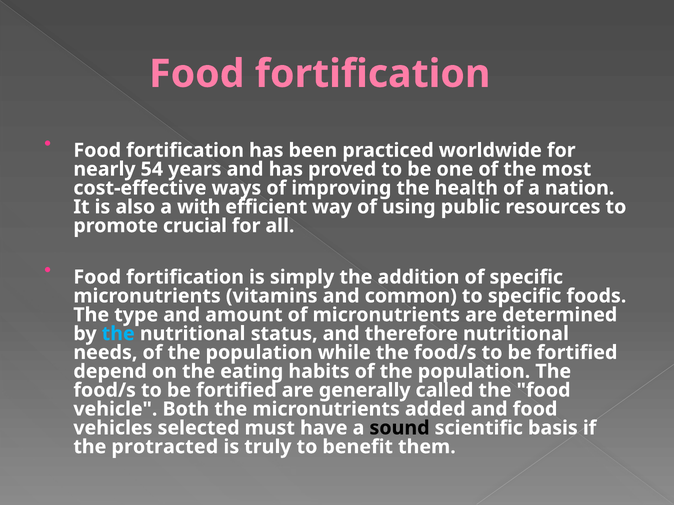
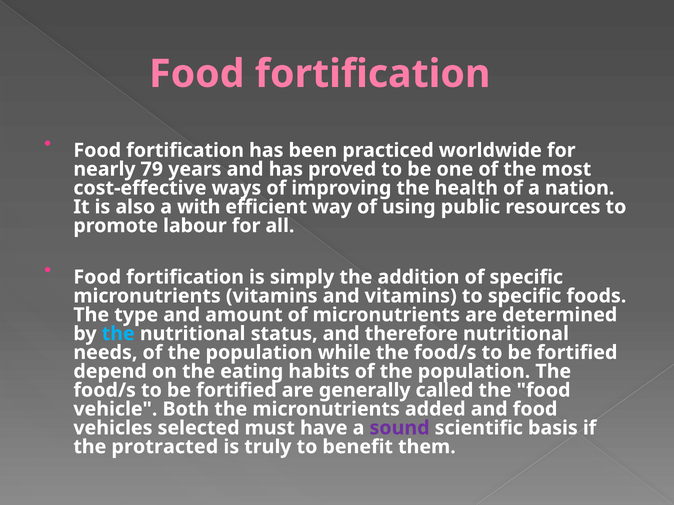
54: 54 -> 79
crucial: crucial -> labour
and common: common -> vitamins
sound colour: black -> purple
